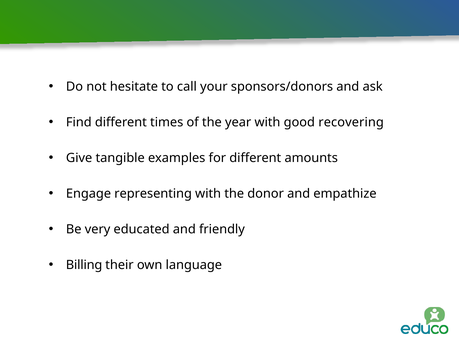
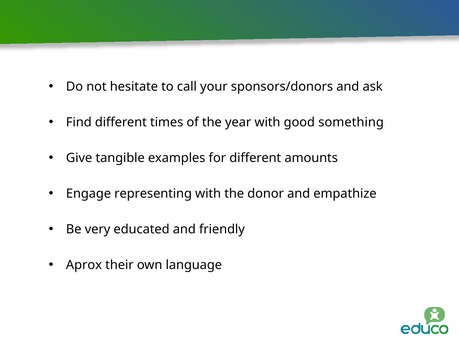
recovering: recovering -> something
Billing: Billing -> Aprox
